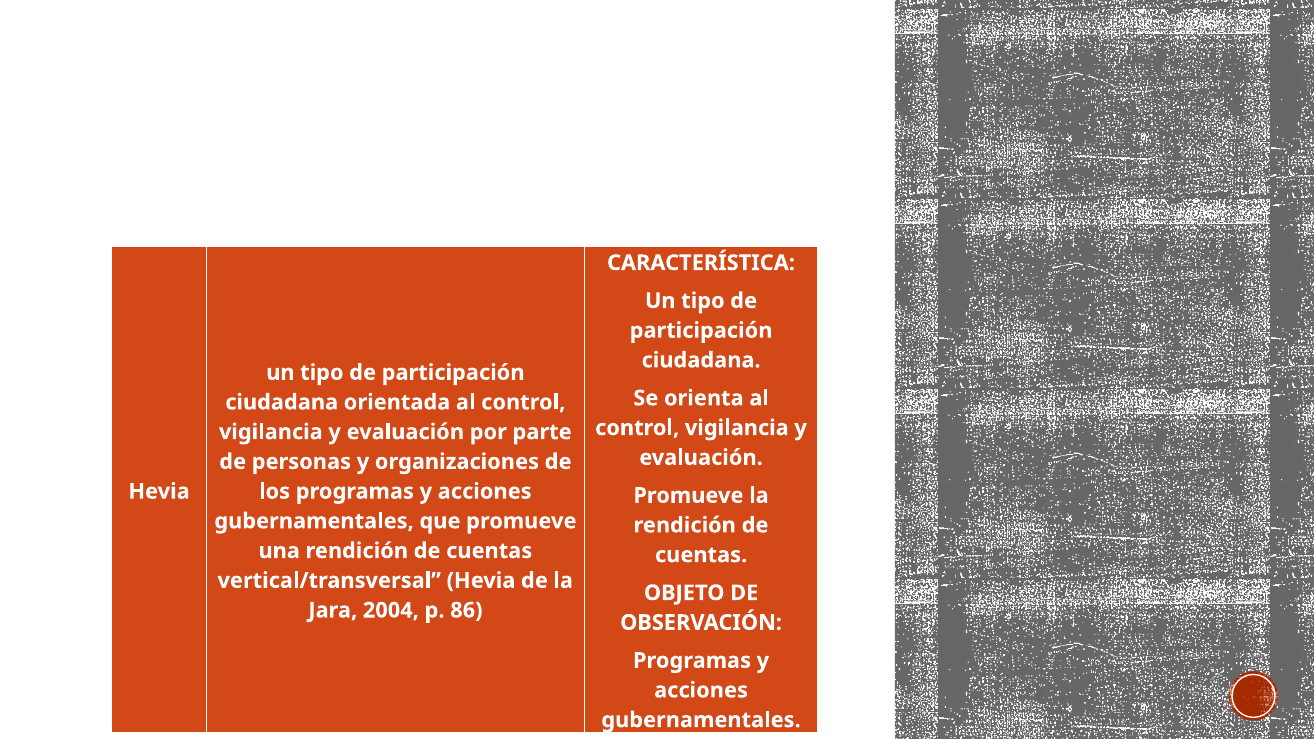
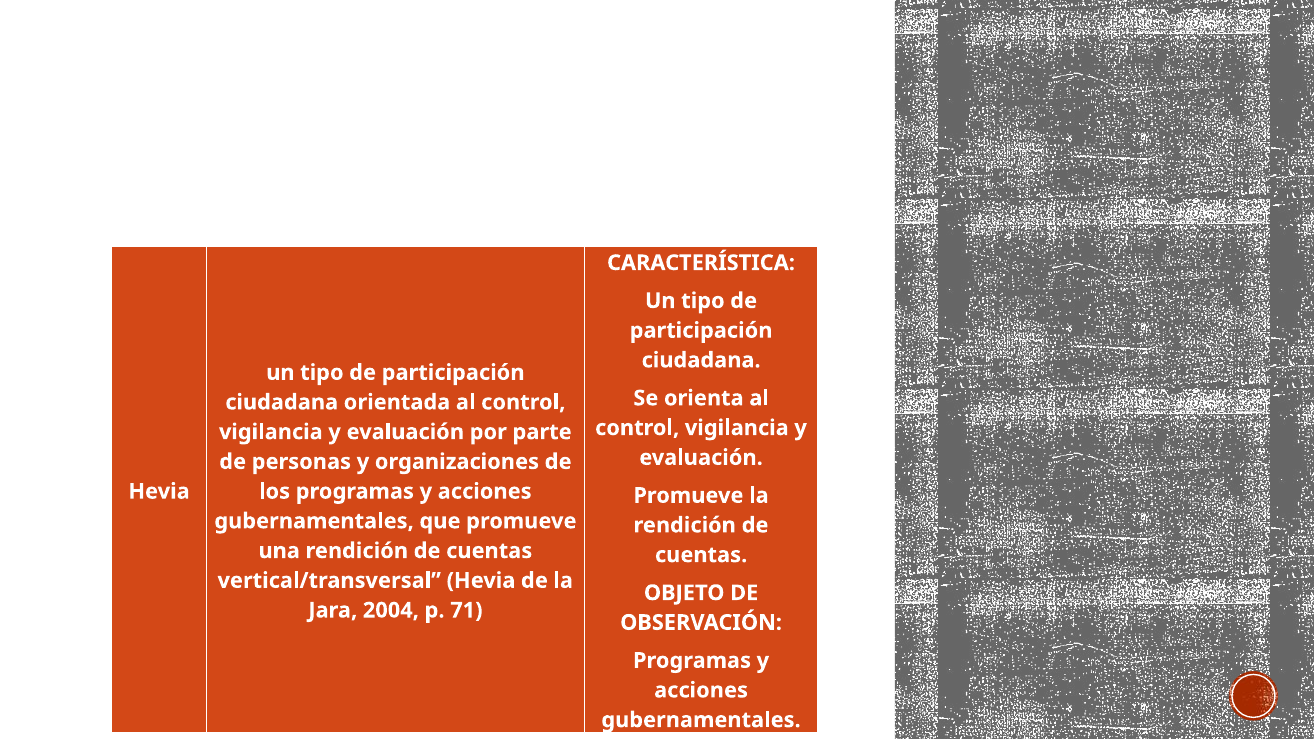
86: 86 -> 71
